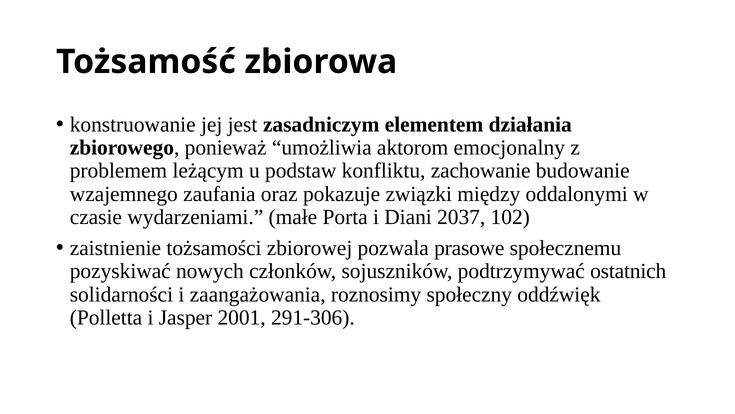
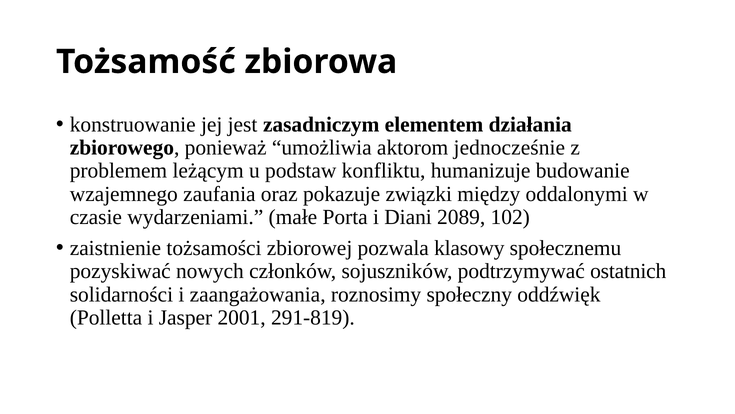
emocjonalny: emocjonalny -> jednocześnie
zachowanie: zachowanie -> humanizuje
2037: 2037 -> 2089
prasowe: prasowe -> klasowy
291-306: 291-306 -> 291-819
